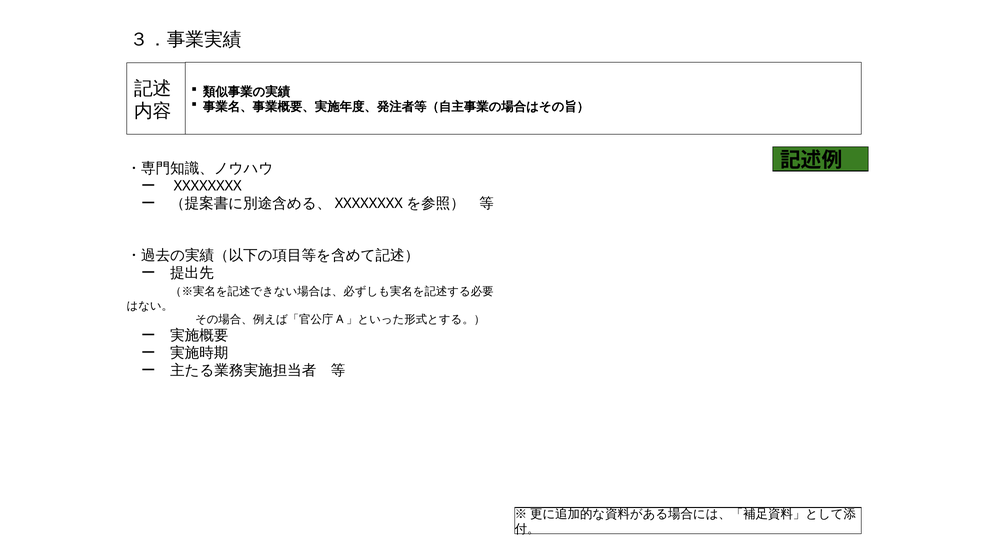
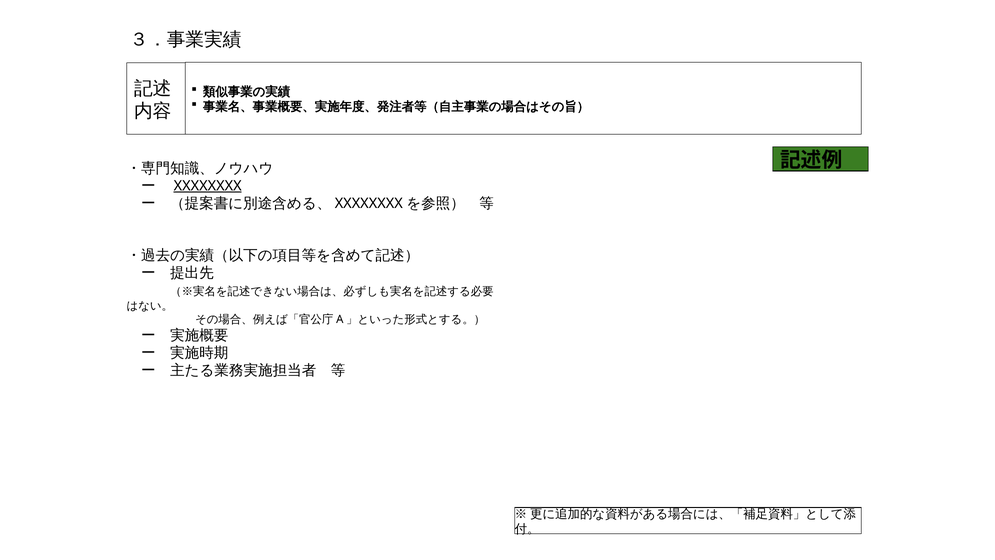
XXXXXXXX underline: none -> present
